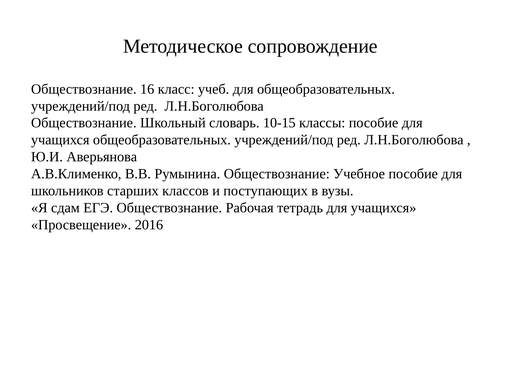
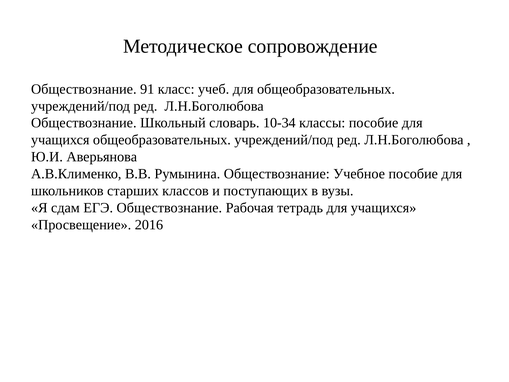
16: 16 -> 91
10-15: 10-15 -> 10-34
